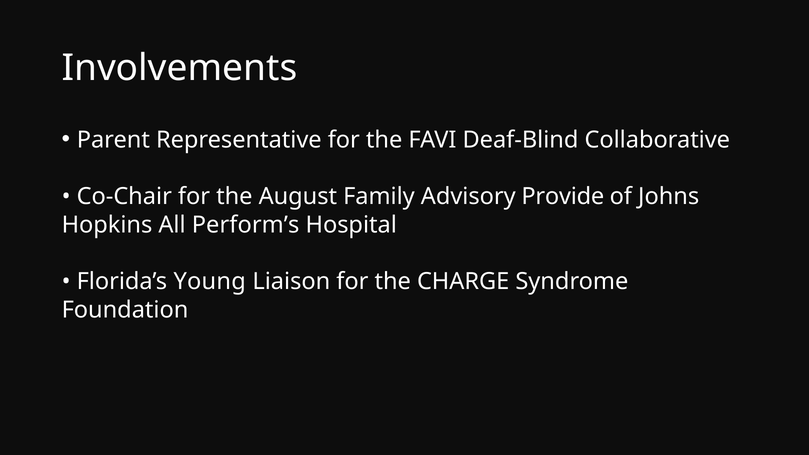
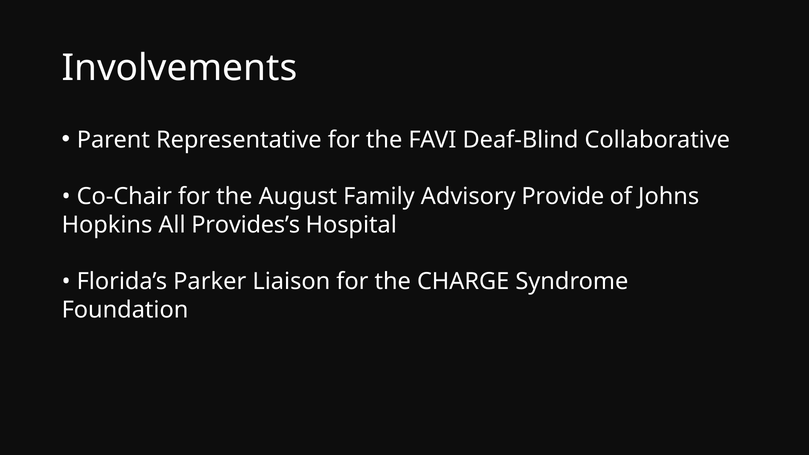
Perform’s: Perform’s -> Provides’s
Young: Young -> Parker
